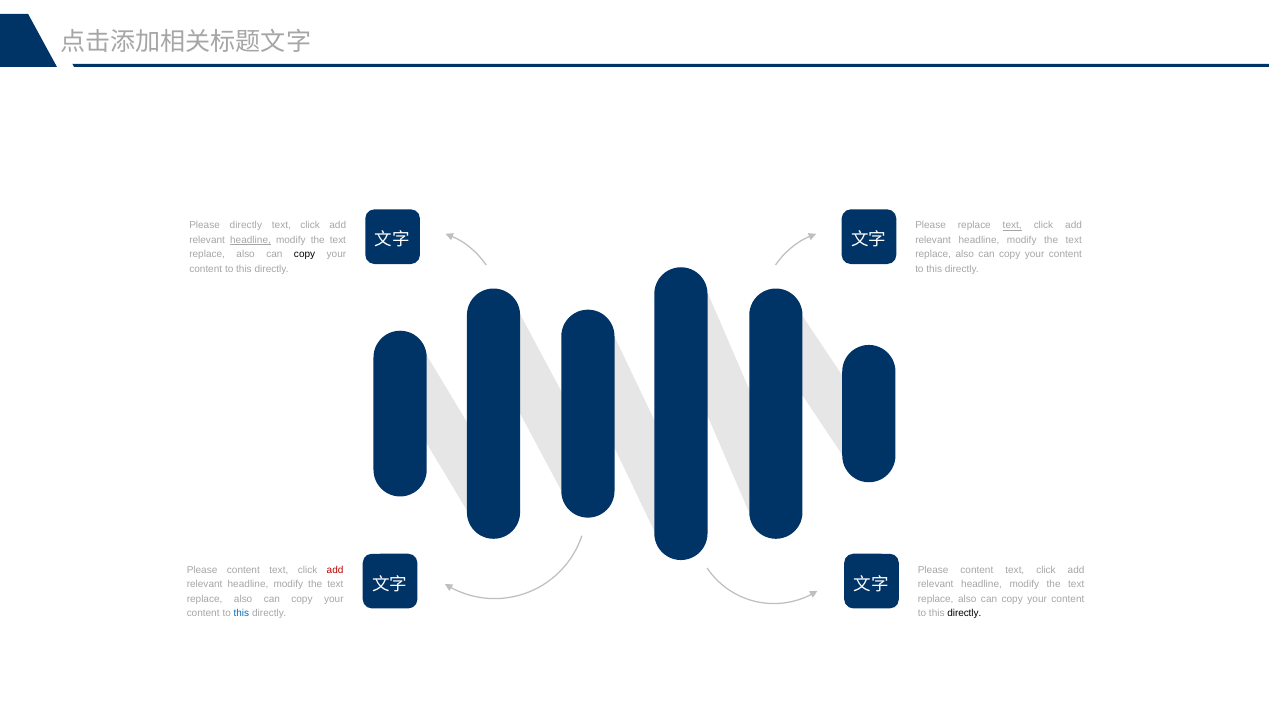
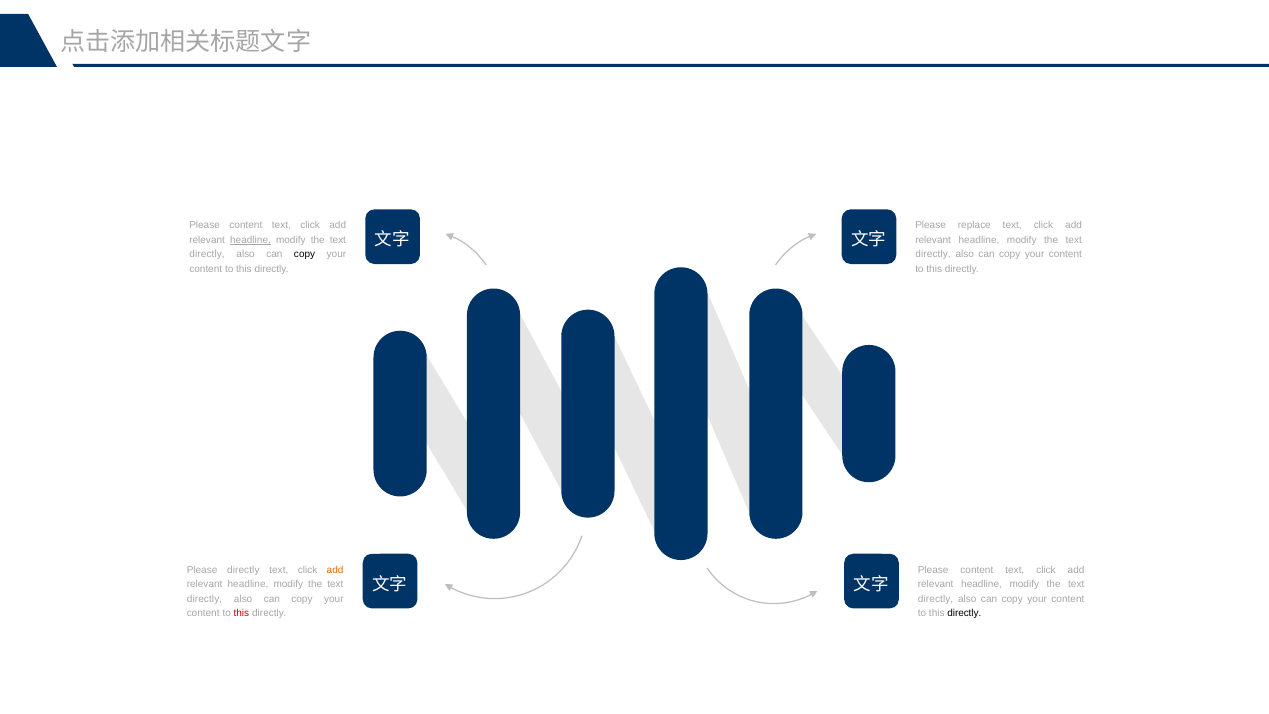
directly at (246, 225): directly -> content
text at (1012, 225) underline: present -> none
replace at (207, 254): replace -> directly
replace at (933, 254): replace -> directly
content at (243, 570): content -> directly
add at (335, 570) colour: red -> orange
replace at (205, 599): replace -> directly
replace at (936, 599): replace -> directly
this at (241, 613) colour: blue -> red
